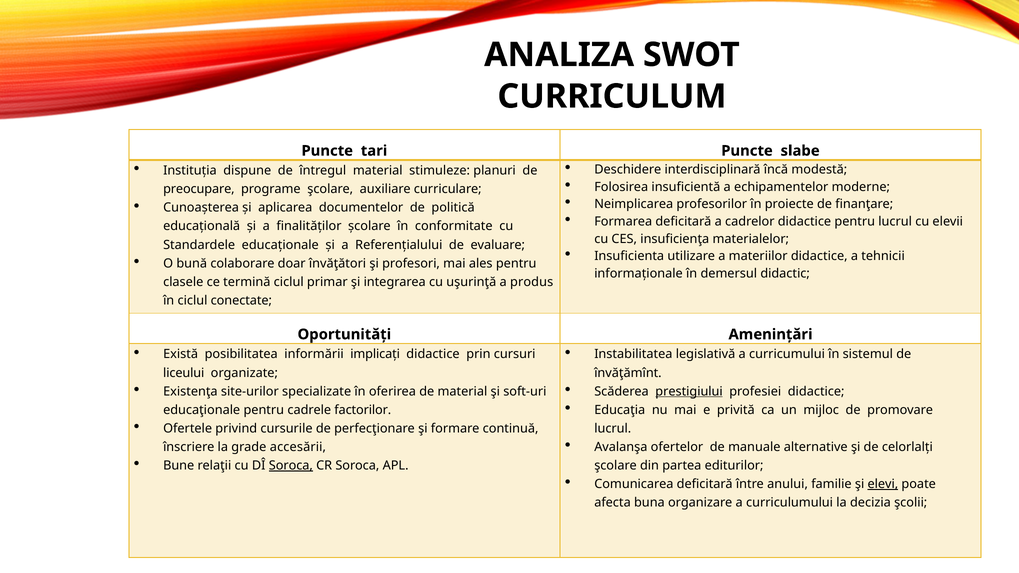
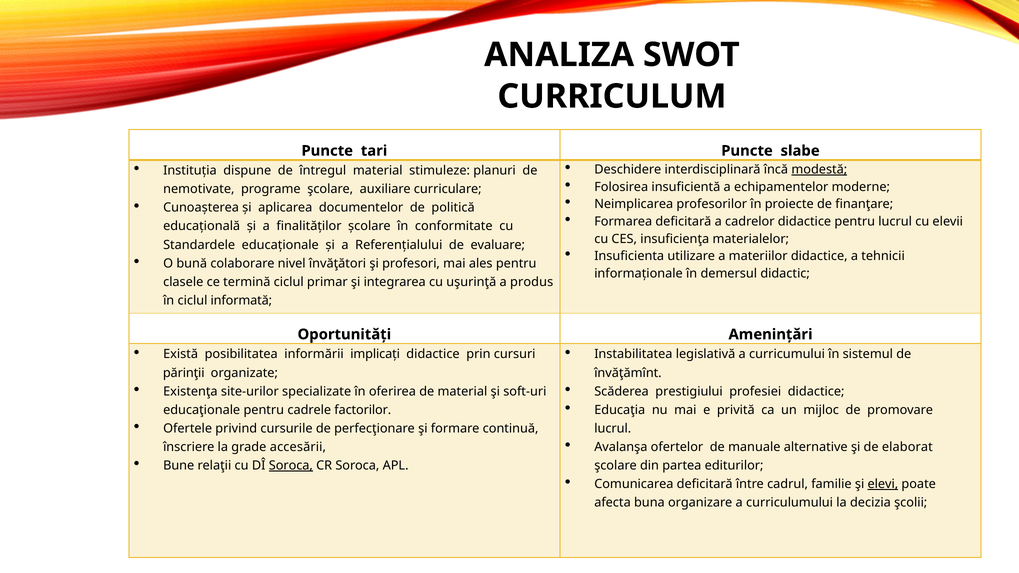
modestă underline: none -> present
preocupare: preocupare -> nemotivate
doar: doar -> nivel
conectate: conectate -> informată
liceului: liceului -> părinţii
prestigiului underline: present -> none
celorlalți: celorlalți -> elaborat
anului: anului -> cadrul
